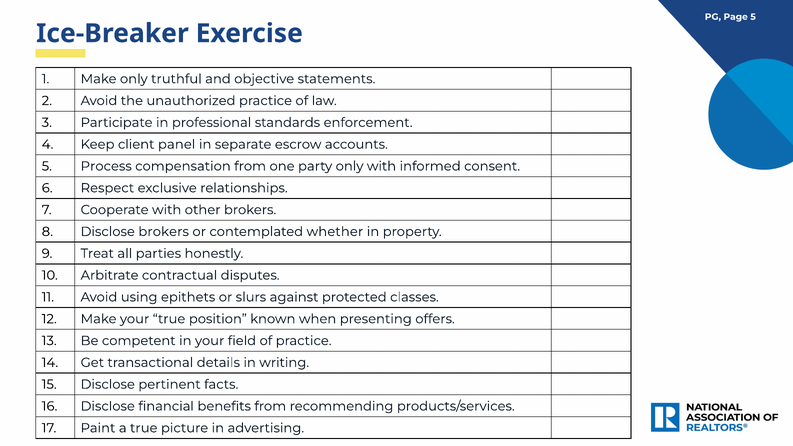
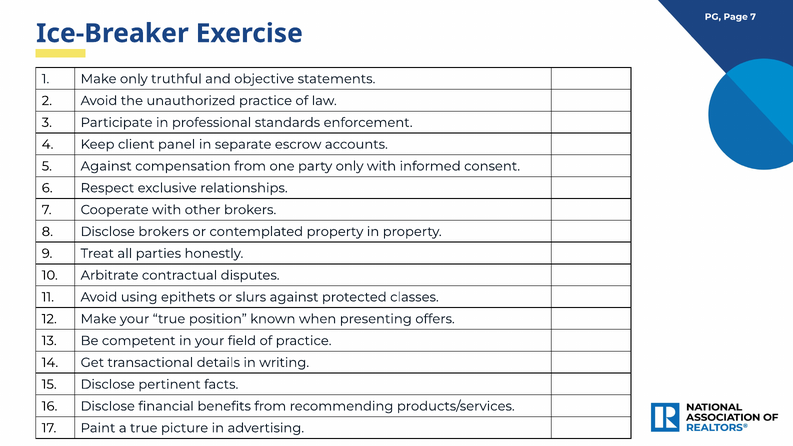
Page 5: 5 -> 7
5 Process: Process -> Against
contemplated whether: whether -> property
